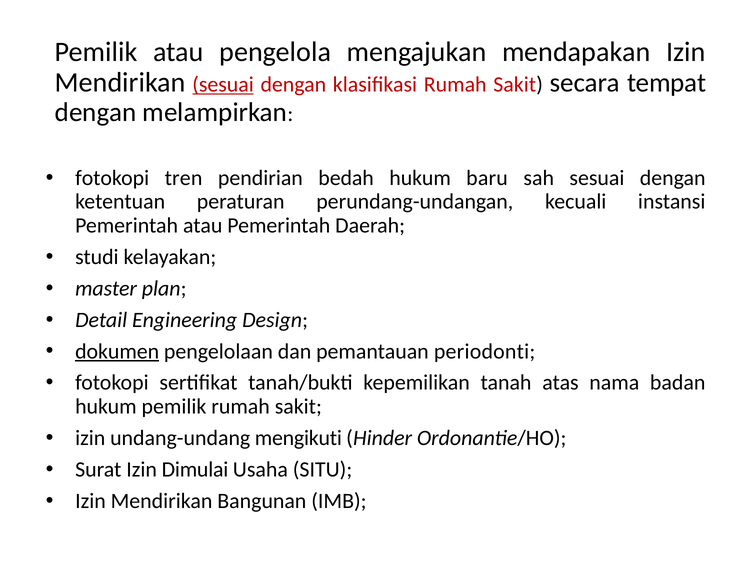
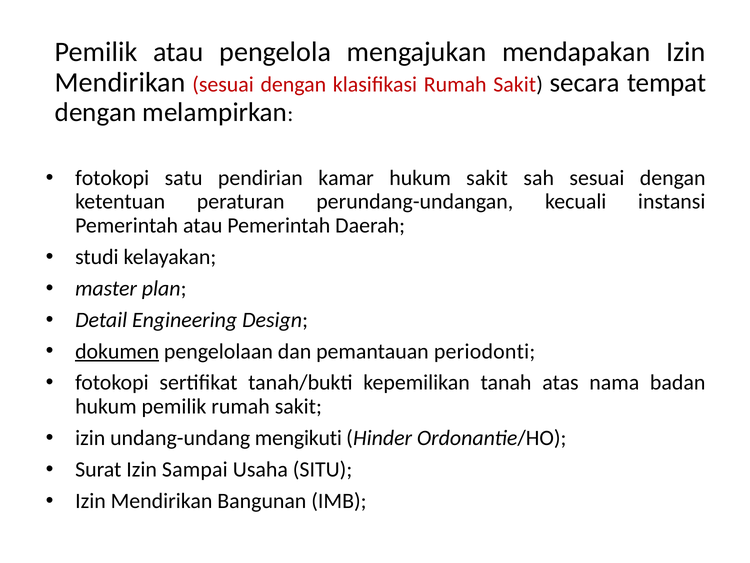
sesuai at (223, 84) underline: present -> none
tren: tren -> satu
bedah: bedah -> kamar
hukum baru: baru -> sakit
Dimulai: Dimulai -> Sampai
